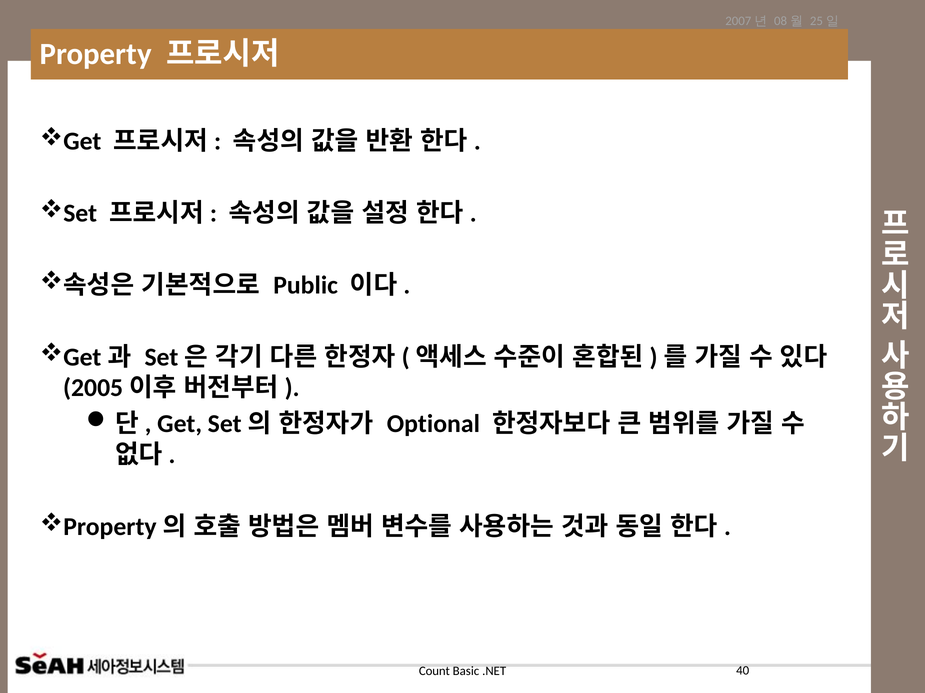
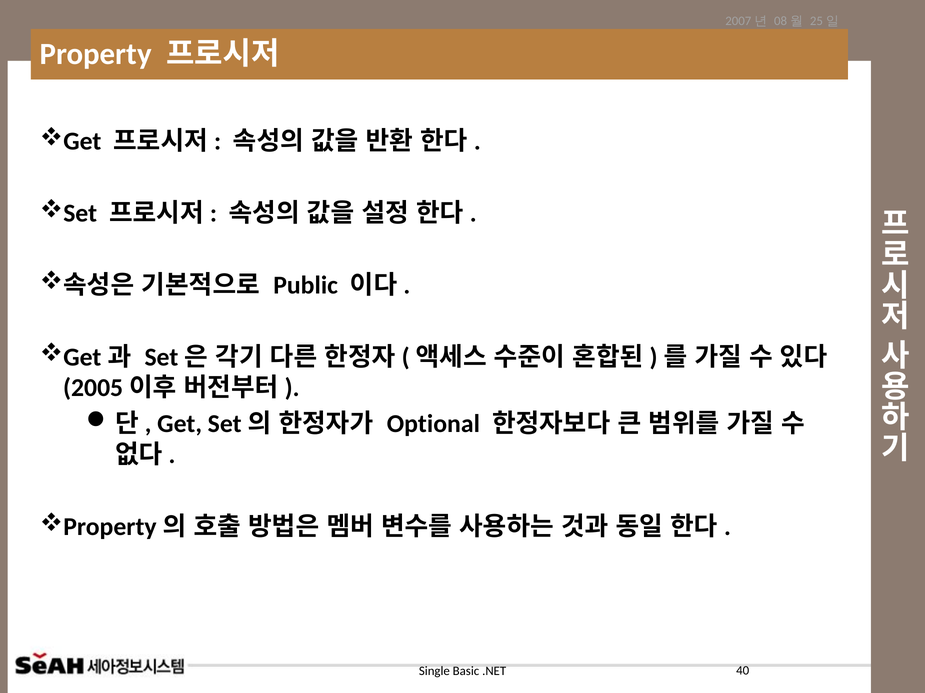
Count: Count -> Single
